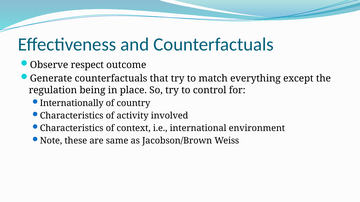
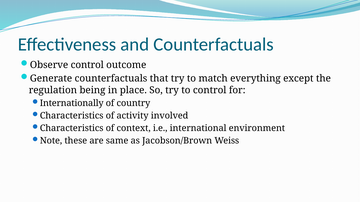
Observe respect: respect -> control
